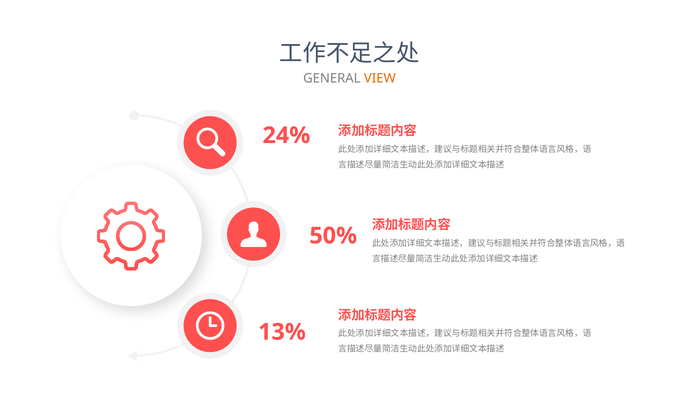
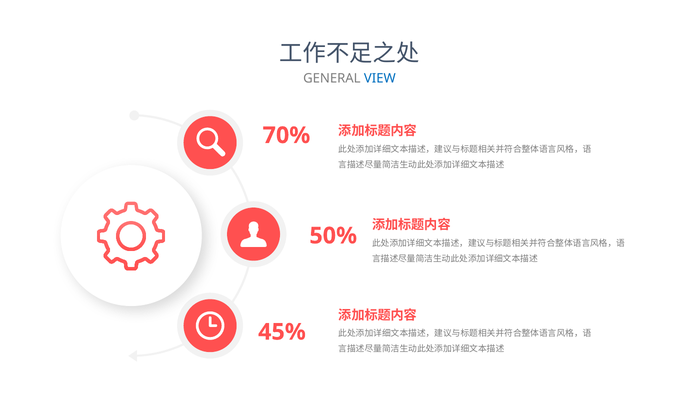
VIEW colour: orange -> blue
24%: 24% -> 70%
13%: 13% -> 45%
